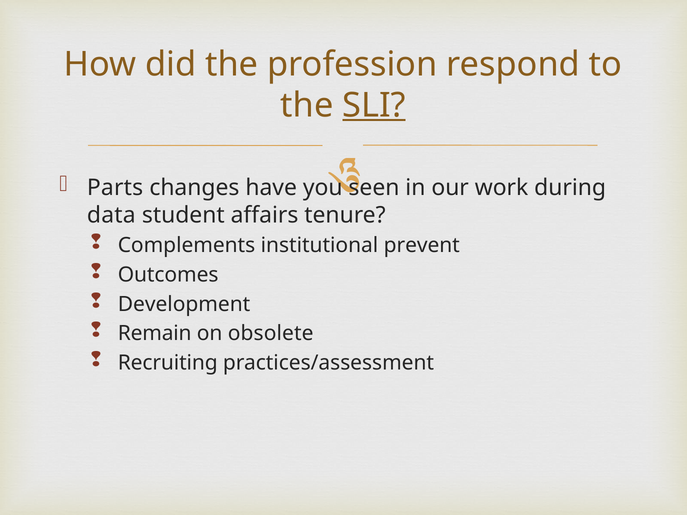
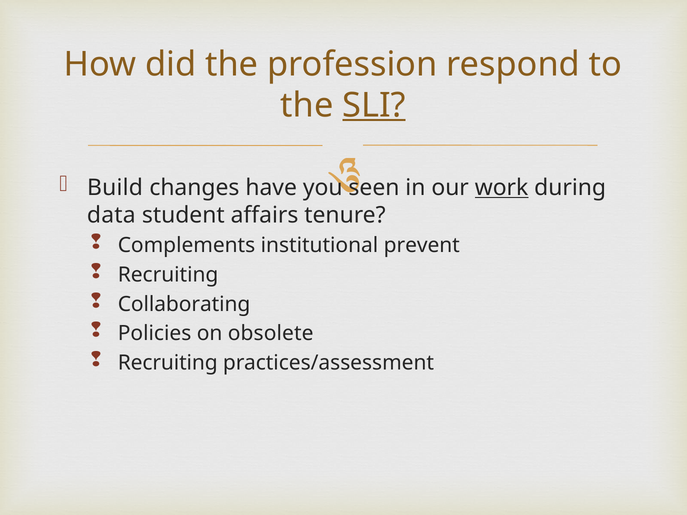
Parts: Parts -> Build
work underline: none -> present
Outcomes at (168, 275): Outcomes -> Recruiting
Development: Development -> Collaborating
Remain: Remain -> Policies
